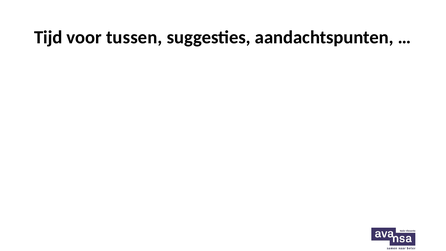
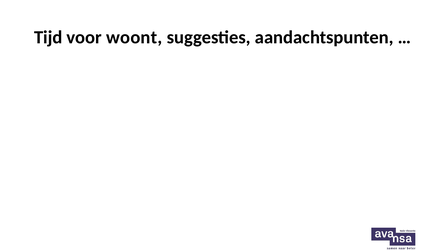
tussen: tussen -> woont
